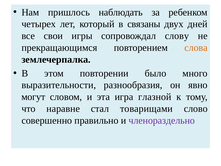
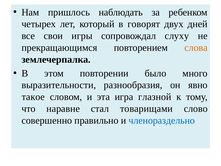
связаны: связаны -> говорят
слову: слову -> слуху
могут: могут -> такое
членораздельно colour: purple -> blue
